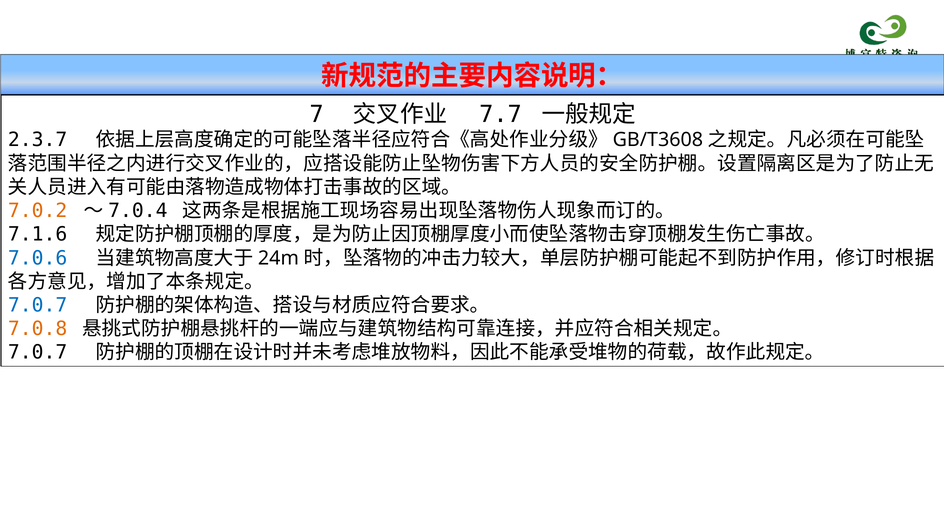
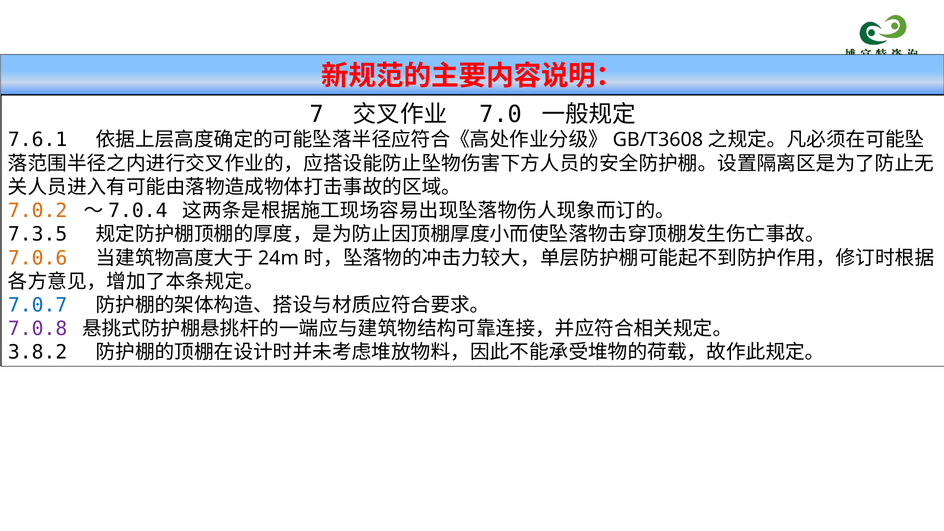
7.7: 7.7 -> 7.0
2.3.7: 2.3.7 -> 7.6.1
7.1.6: 7.1.6 -> 7.3.5
7.0.6 colour: blue -> orange
7.0.8 colour: orange -> purple
7.0.7 at (38, 352): 7.0.7 -> 3.8.2
